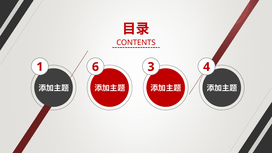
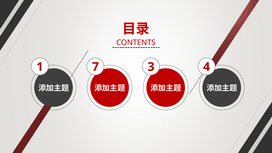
6: 6 -> 7
